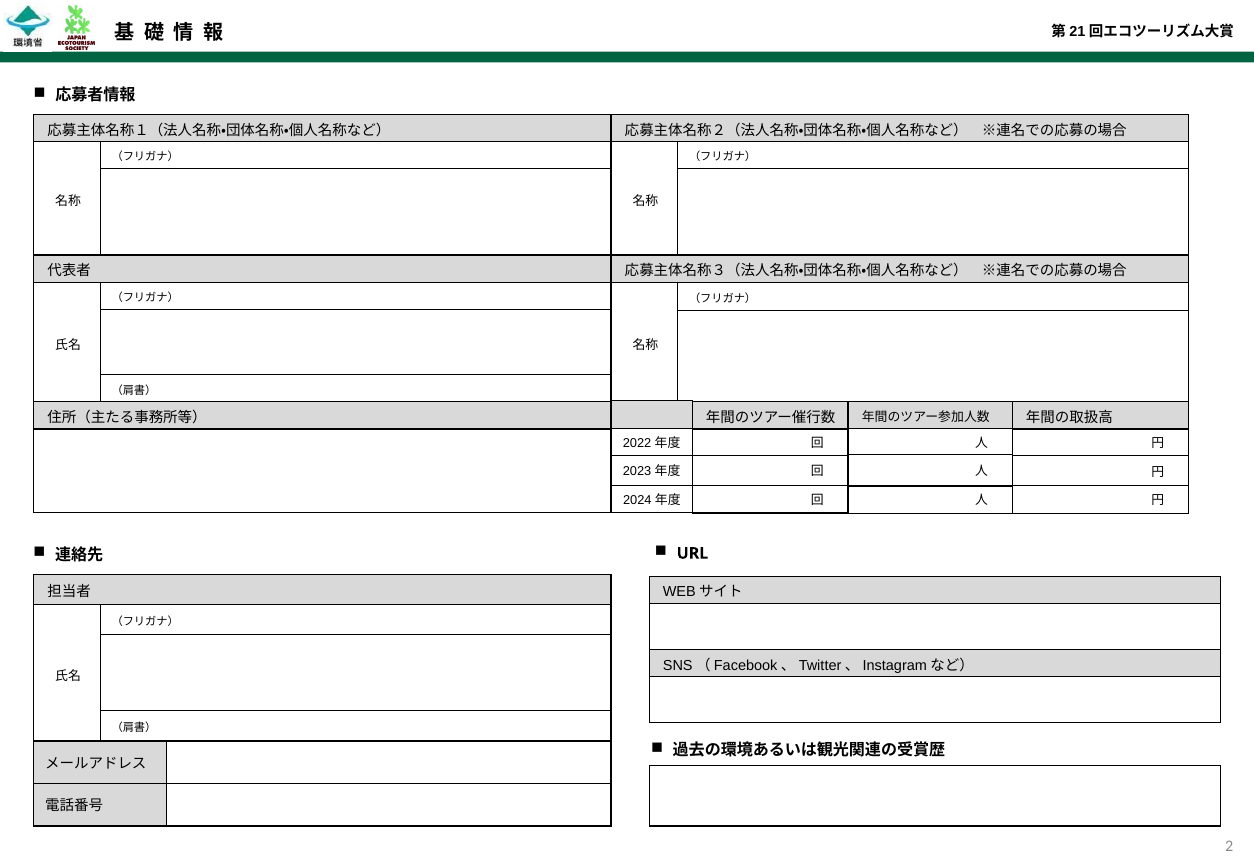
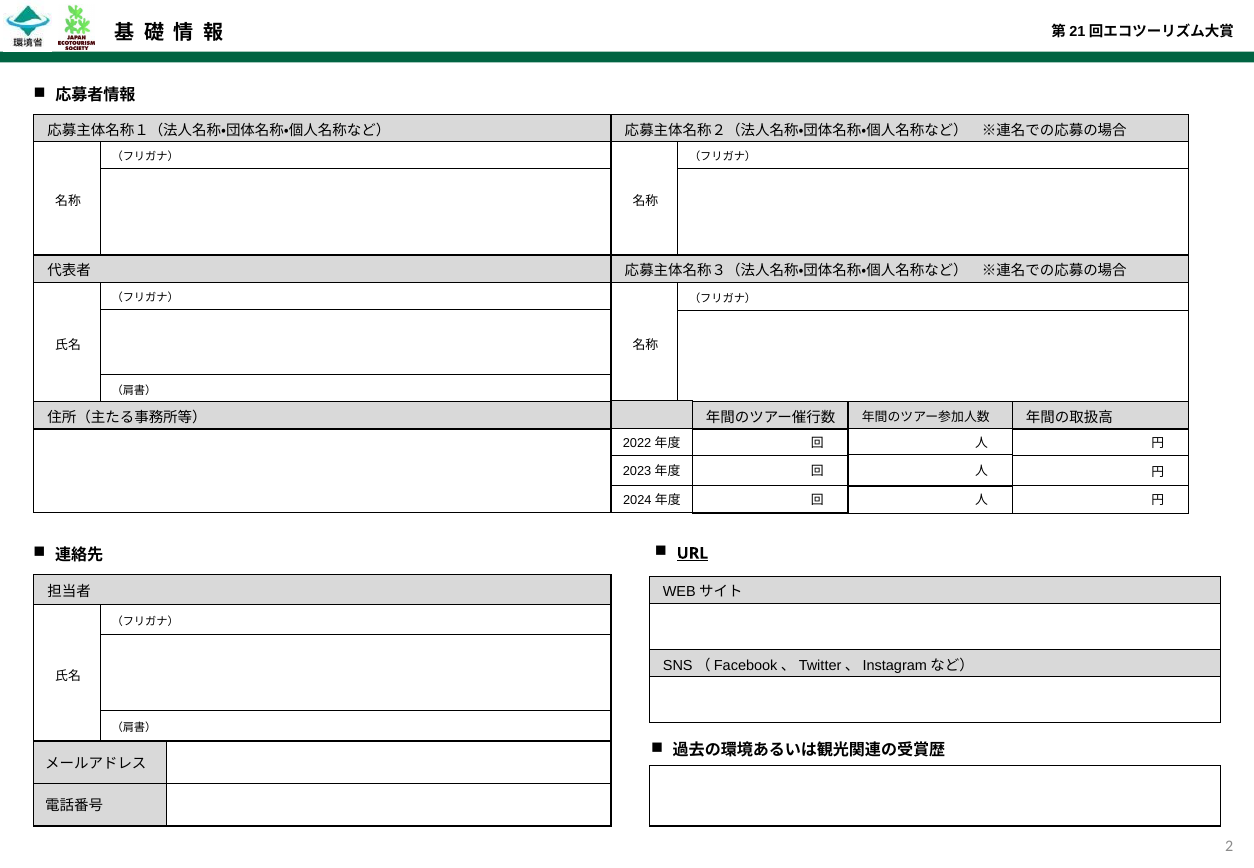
URL underline: none -> present
